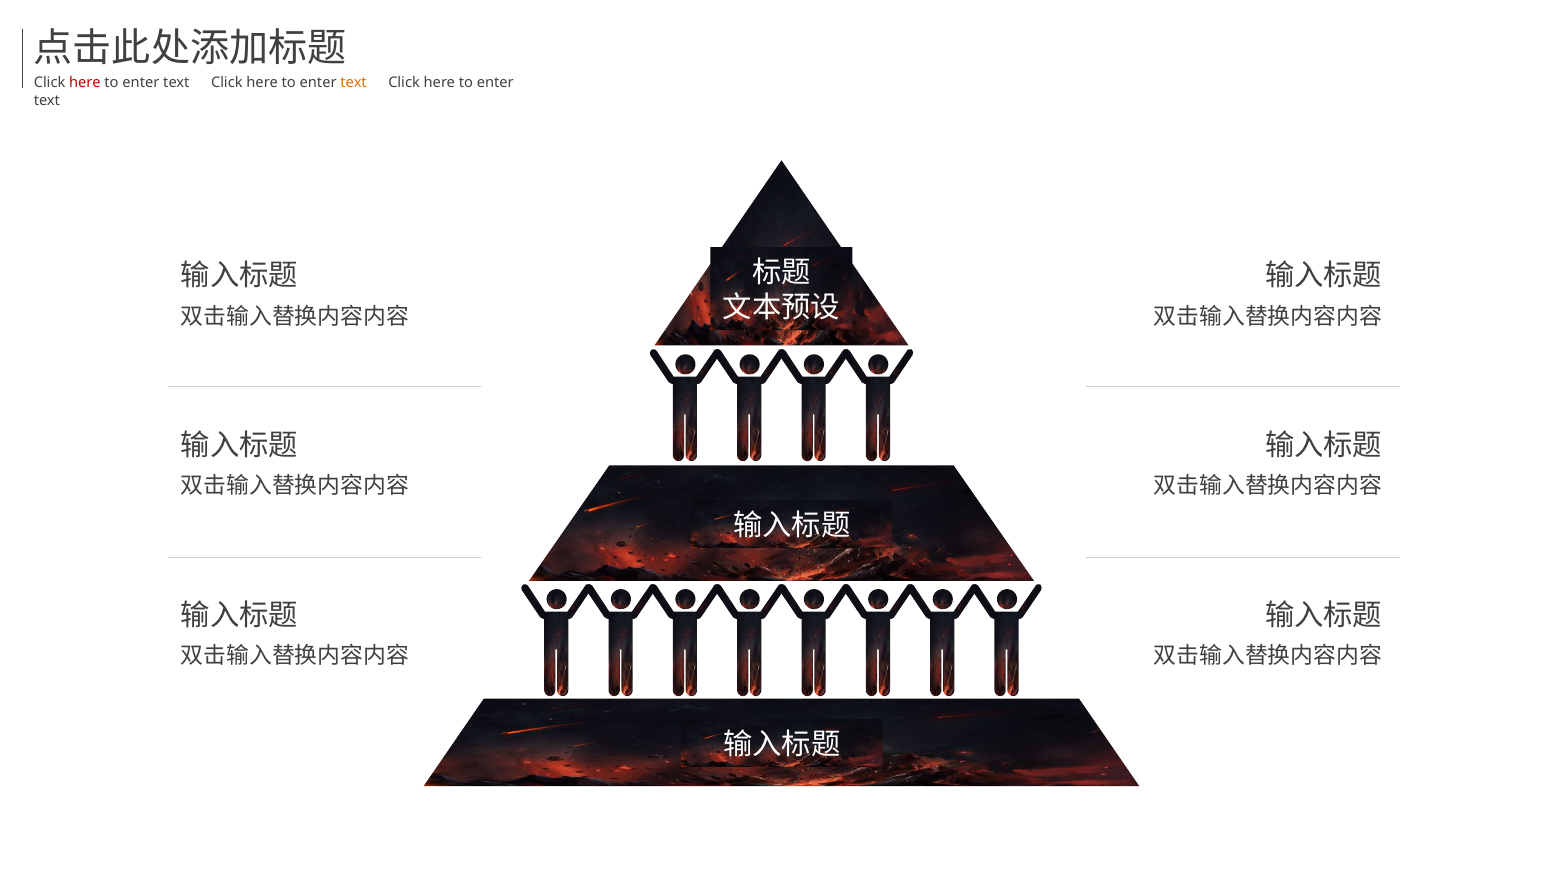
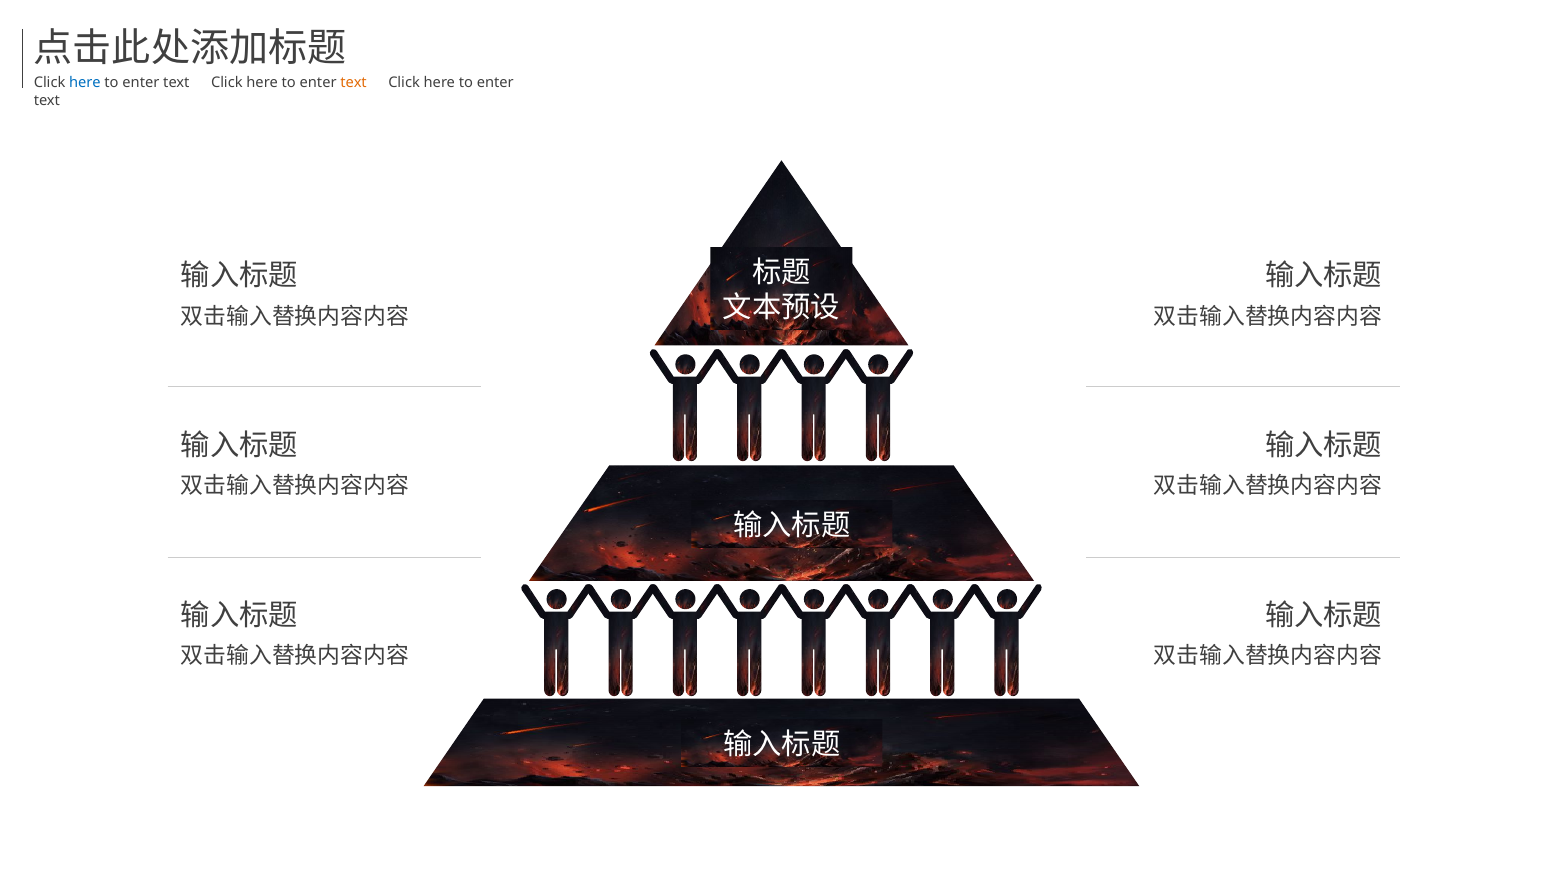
here at (85, 83) colour: red -> blue
